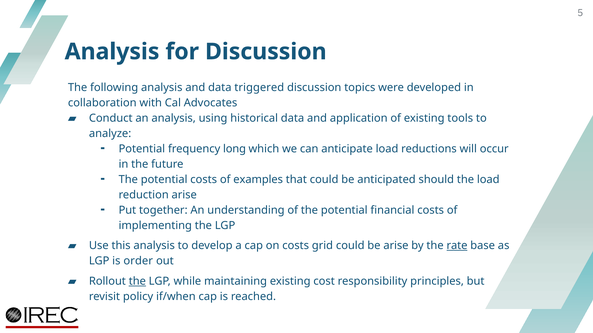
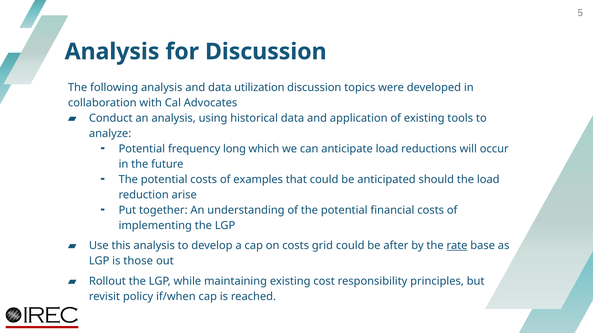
triggered: triggered -> utilization
be arise: arise -> after
order: order -> those
the at (137, 282) underline: present -> none
